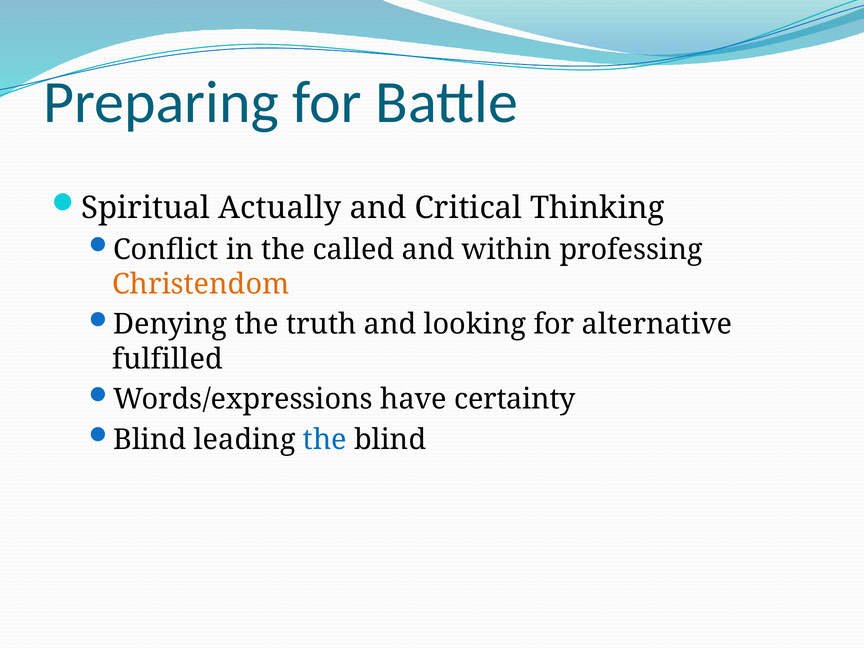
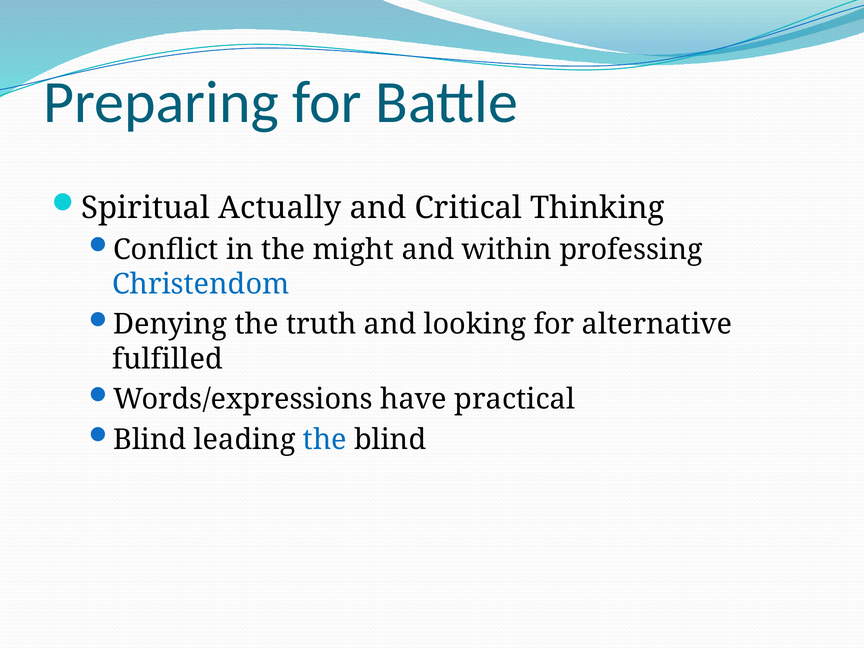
called: called -> might
Christendom colour: orange -> blue
certainty: certainty -> practical
